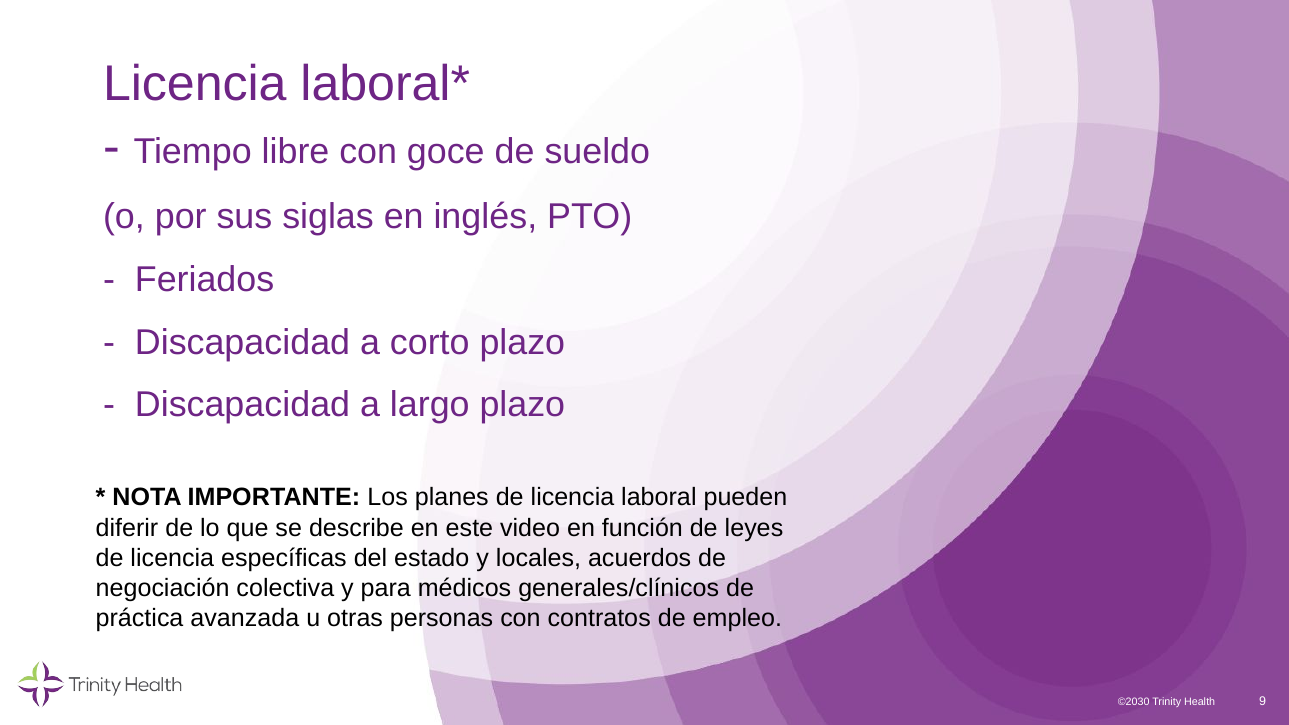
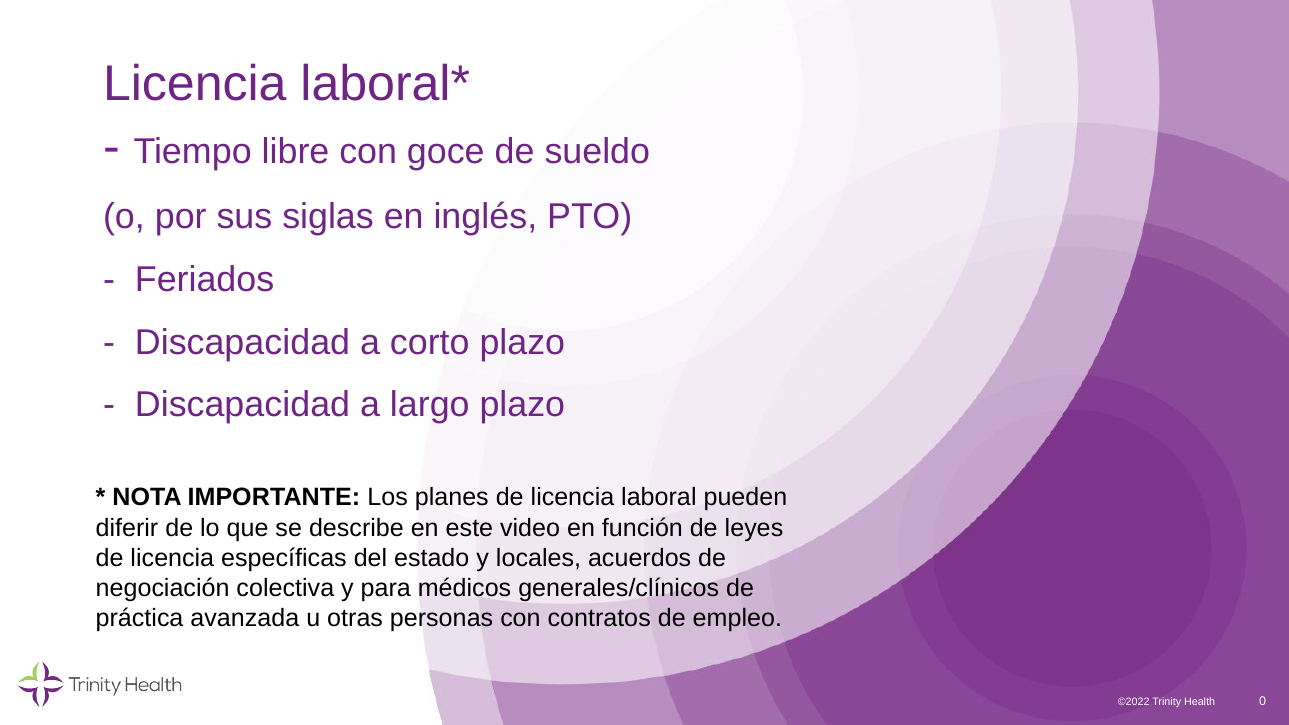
©2030: ©2030 -> ©2022
9: 9 -> 0
